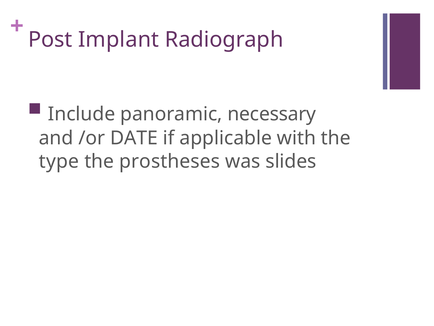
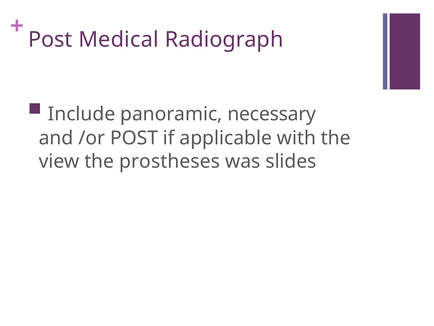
Implant: Implant -> Medical
/or DATE: DATE -> POST
type: type -> view
